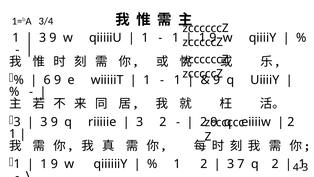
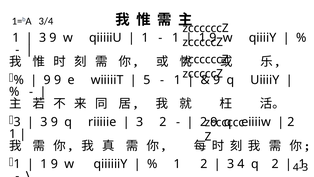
6 at (47, 80): 6 -> 9
1 at (147, 80): 1 -> 5
7: 7 -> 4
